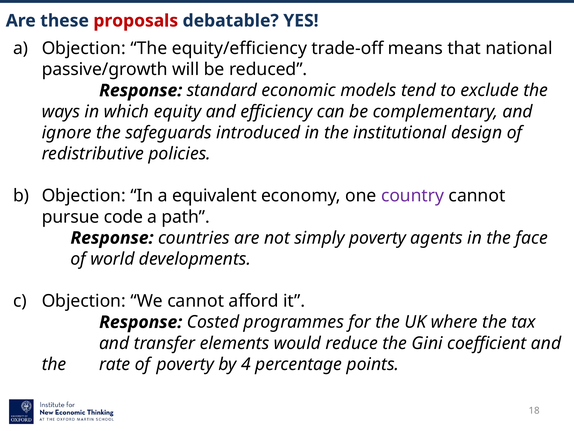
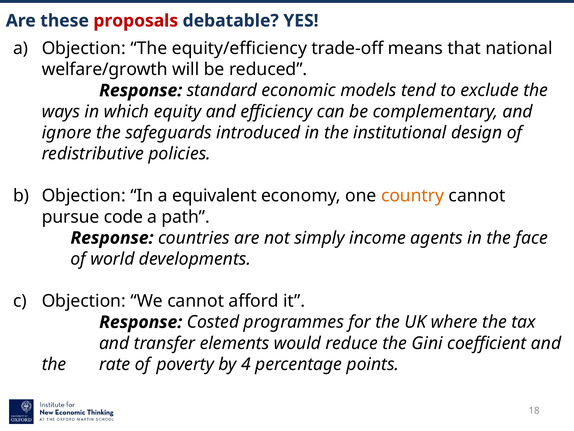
passive/growth: passive/growth -> welfare/growth
country colour: purple -> orange
simply poverty: poverty -> income
